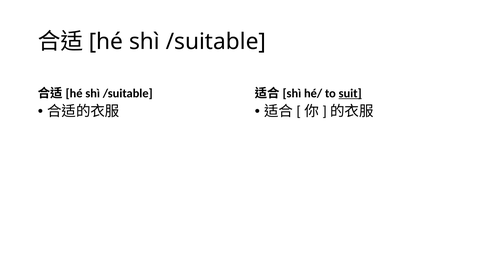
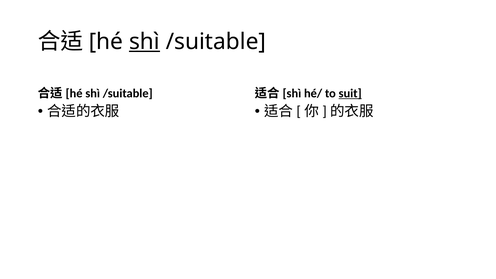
shì at (144, 42) underline: none -> present
